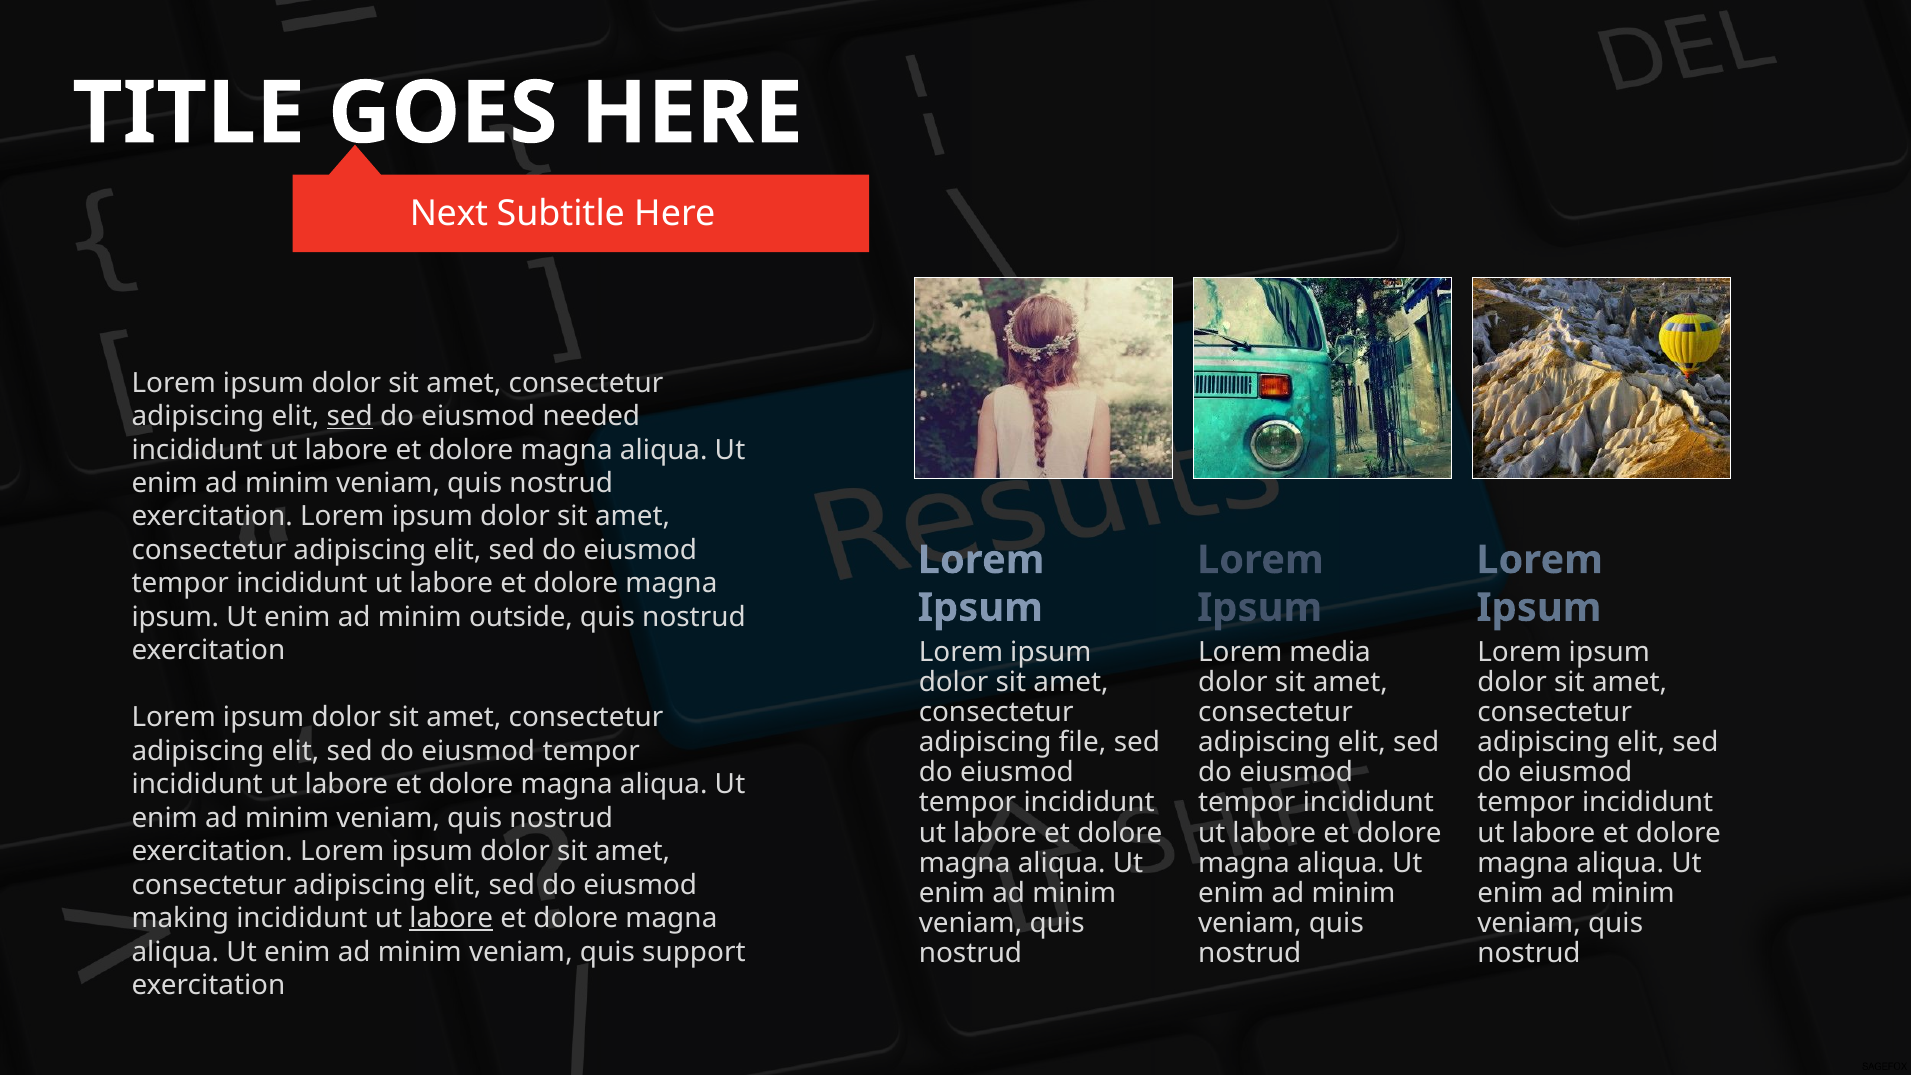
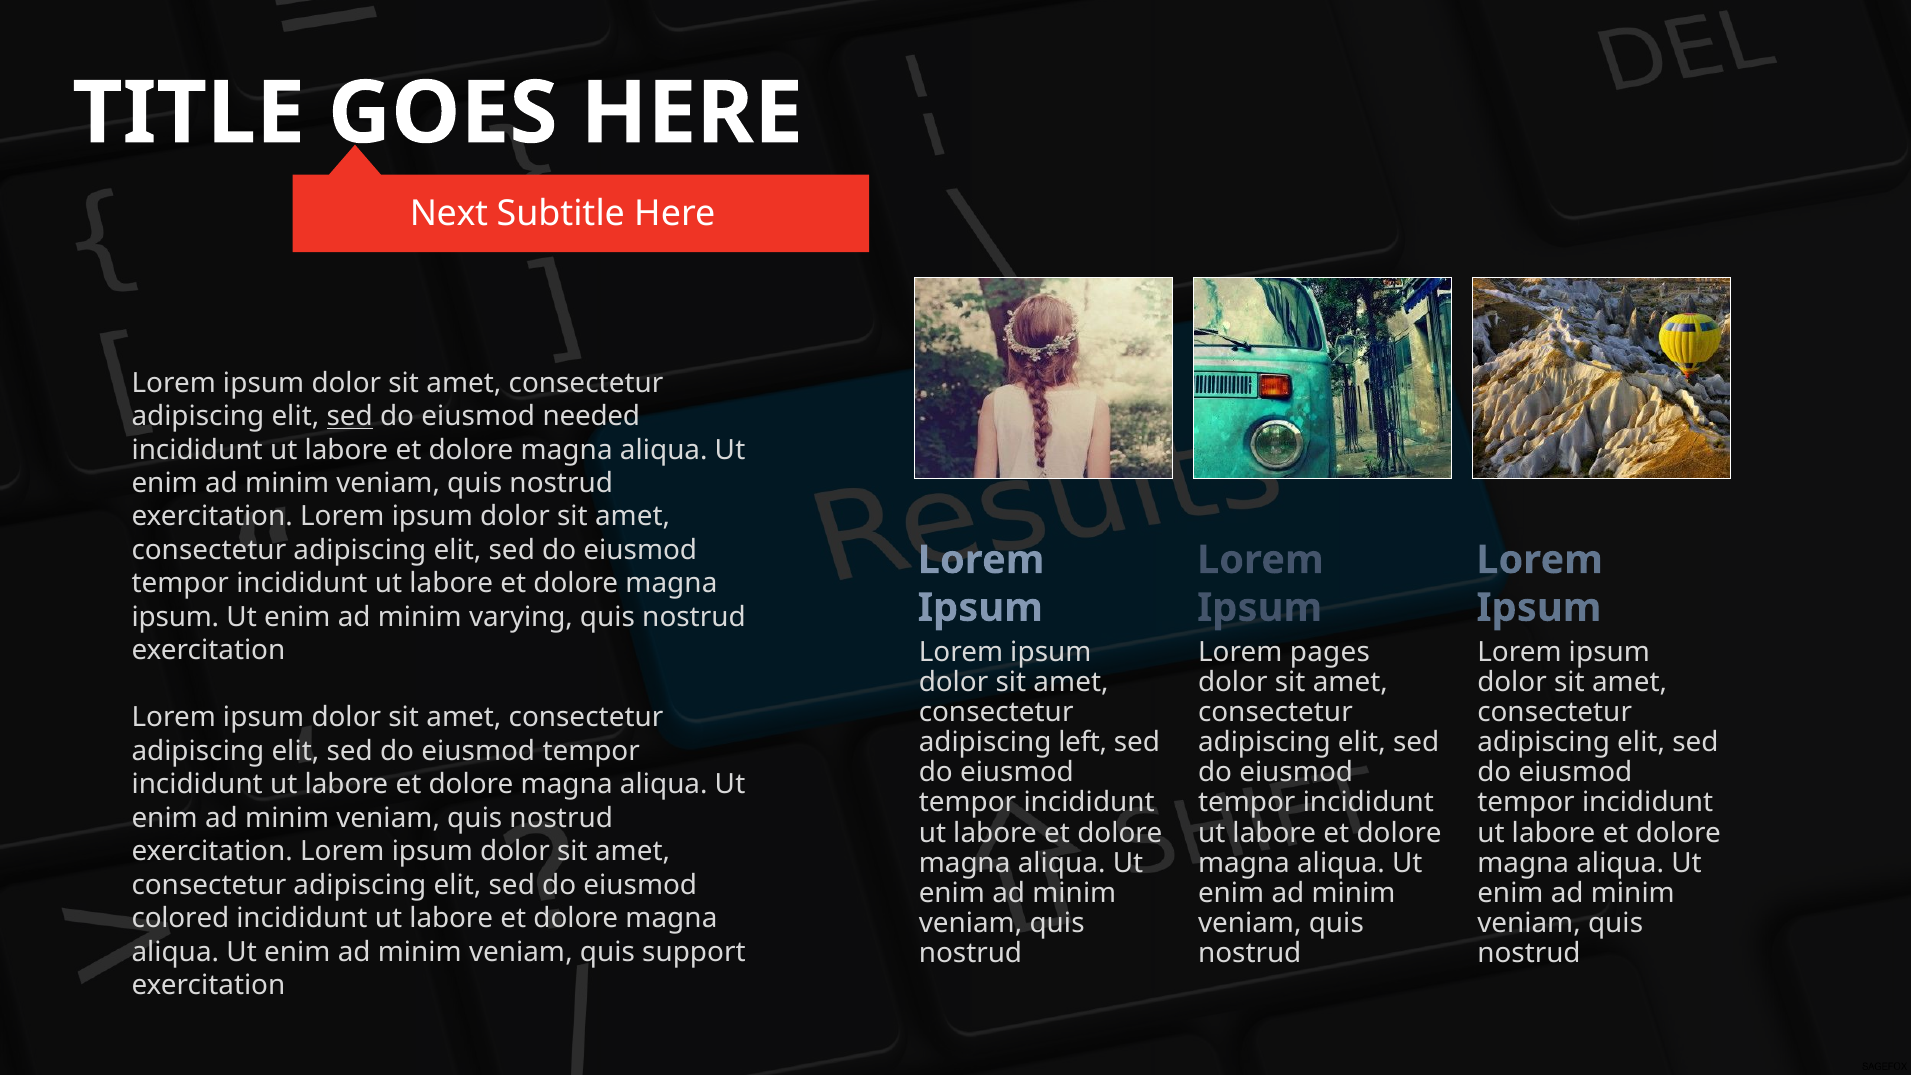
outside: outside -> varying
media: media -> pages
file: file -> left
making: making -> colored
labore at (451, 918) underline: present -> none
